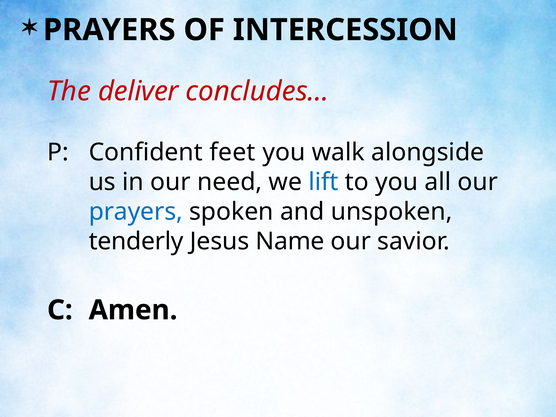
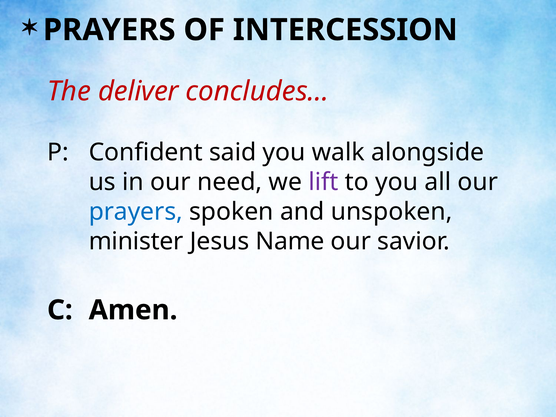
feet: feet -> said
lift colour: blue -> purple
tenderly: tenderly -> minister
